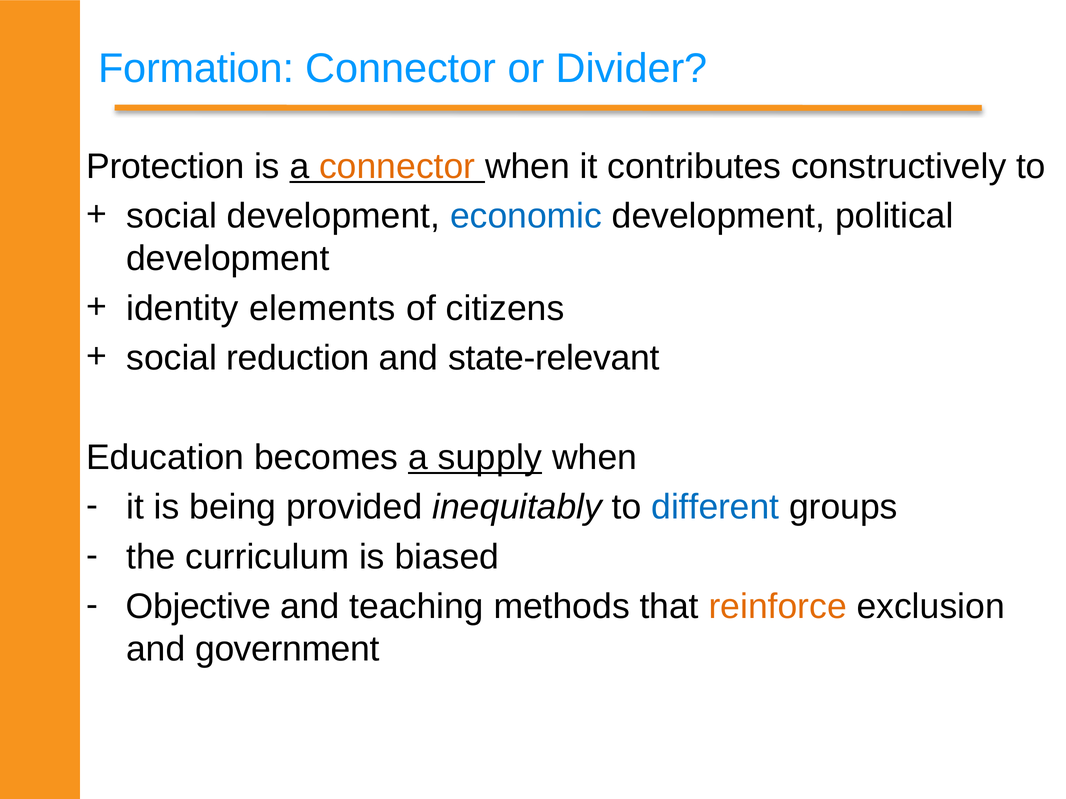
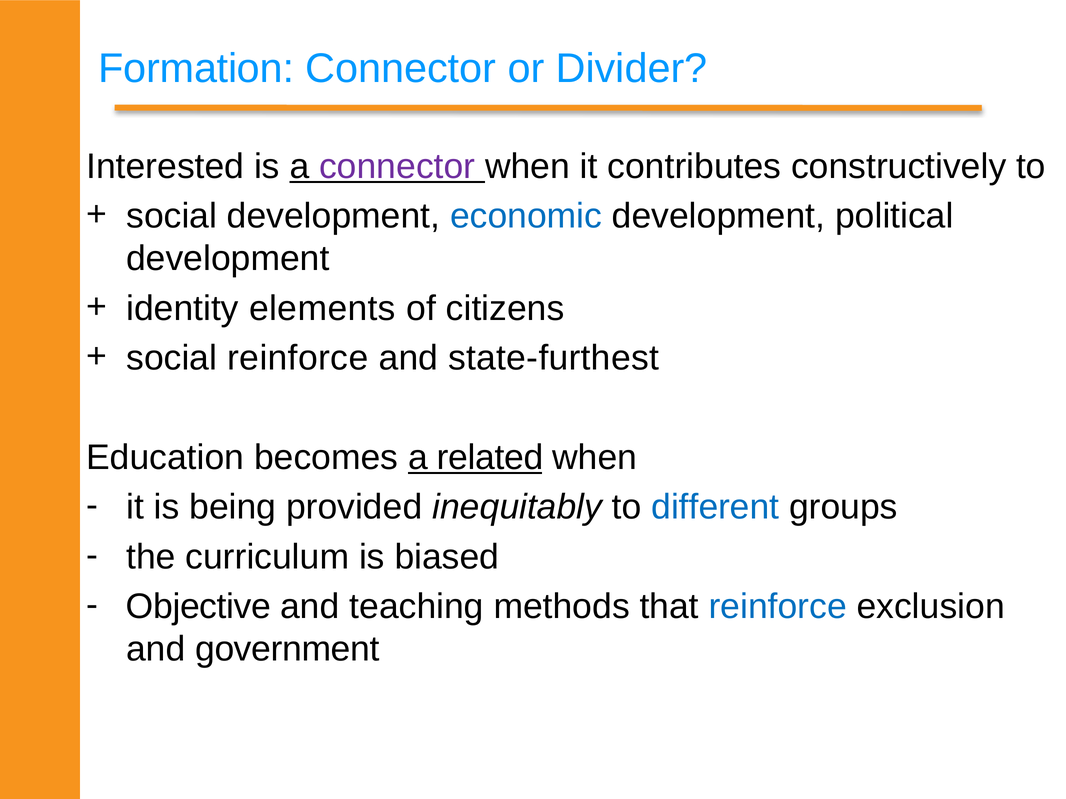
Protection: Protection -> Interested
connector at (397, 166) colour: orange -> purple
social reduction: reduction -> reinforce
state-relevant: state-relevant -> state-furthest
supply: supply -> related
reinforce at (778, 607) colour: orange -> blue
